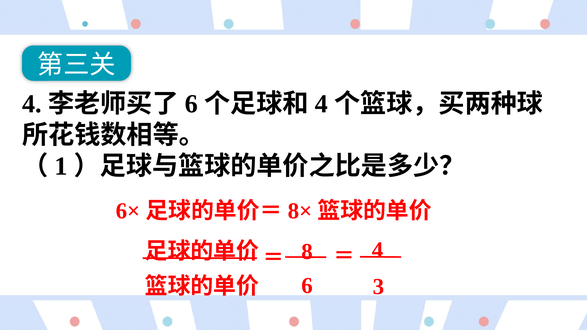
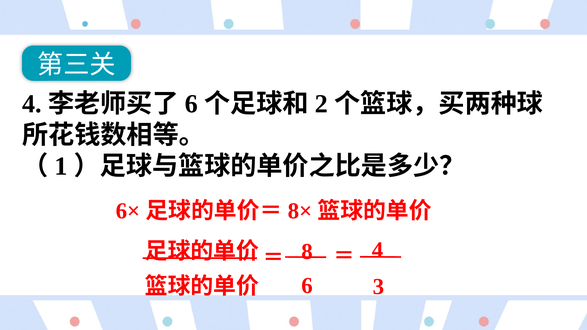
4 at (321, 104): 4 -> 2
